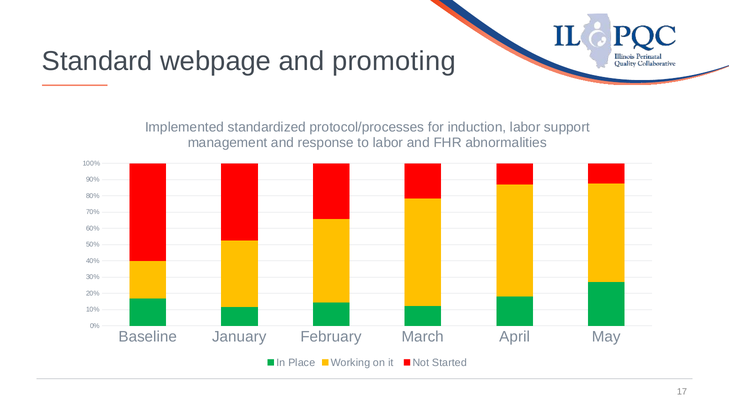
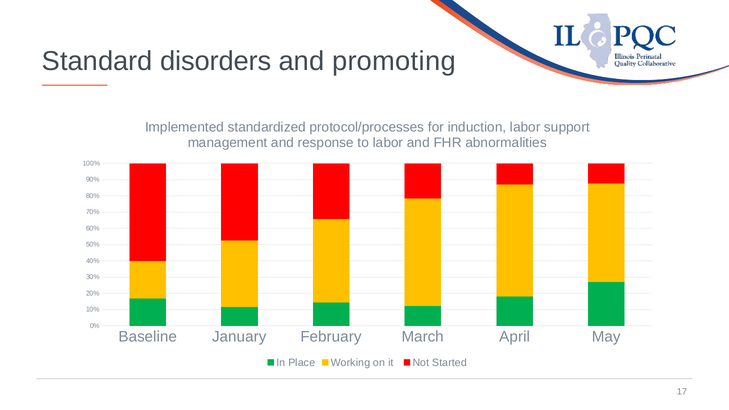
webpage: webpage -> disorders
